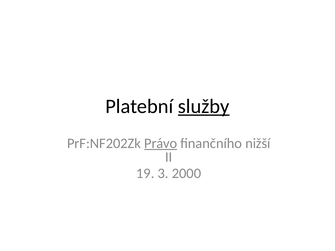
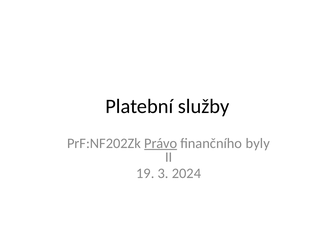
služby underline: present -> none
nižší: nižší -> byly
2000: 2000 -> 2024
